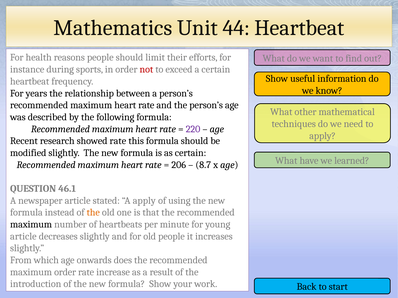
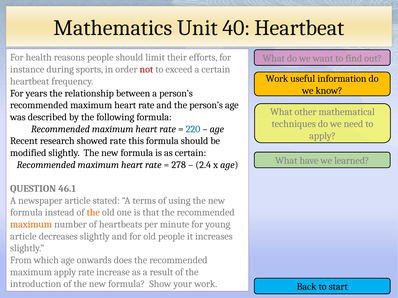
44: 44 -> 40
Show at (277, 79): Show -> Work
220 colour: purple -> blue
206: 206 -> 278
8.7: 8.7 -> 2.4
A apply: apply -> terms
maximum at (31, 225) colour: black -> orange
maximum order: order -> apply
